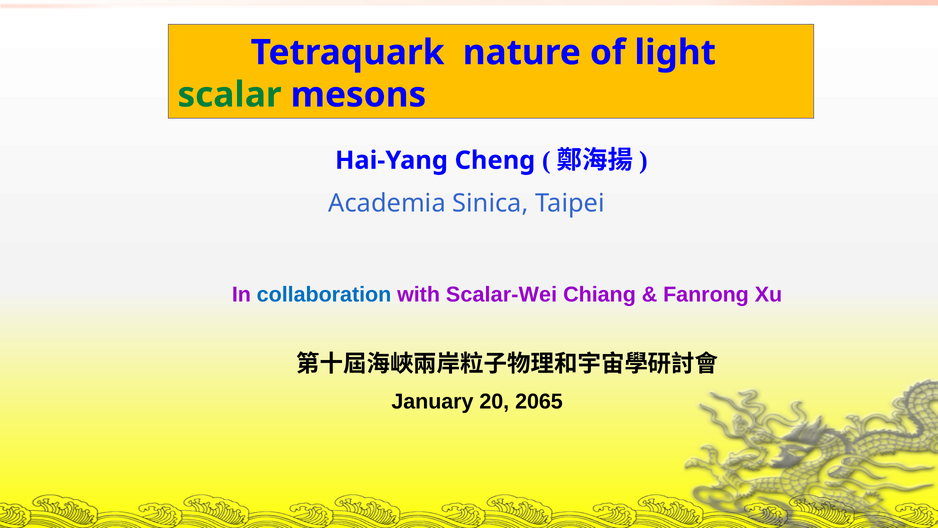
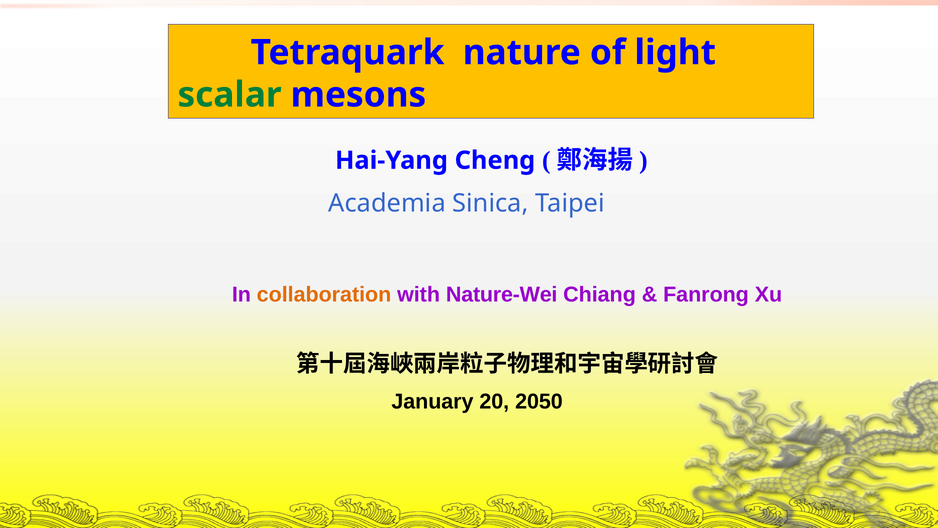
collaboration colour: blue -> orange
Scalar-Wei: Scalar-Wei -> Nature-Wei
2065: 2065 -> 2050
